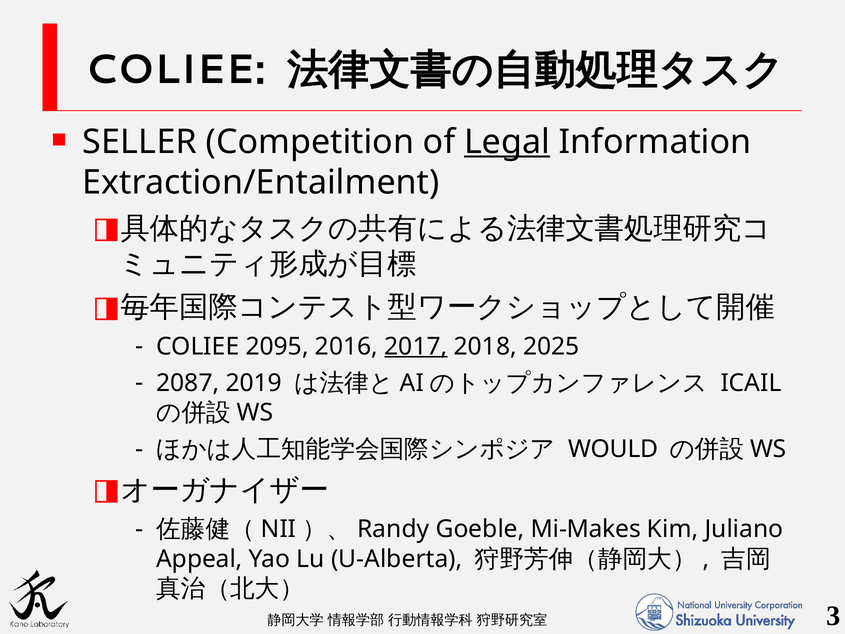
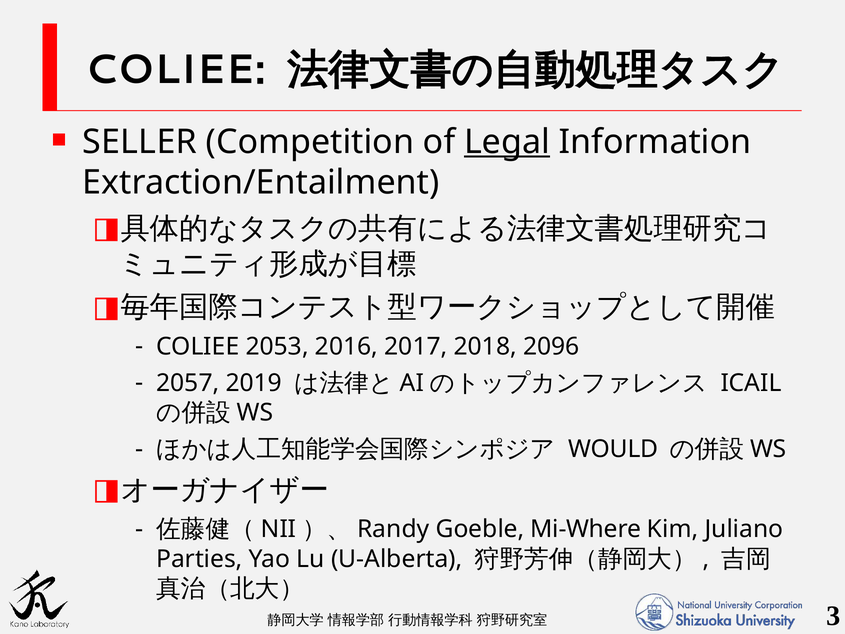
2095: 2095 -> 2053
2017 underline: present -> none
2025: 2025 -> 2096
2087: 2087 -> 2057
Mi-Makes: Mi-Makes -> Mi-Where
Appeal: Appeal -> Parties
